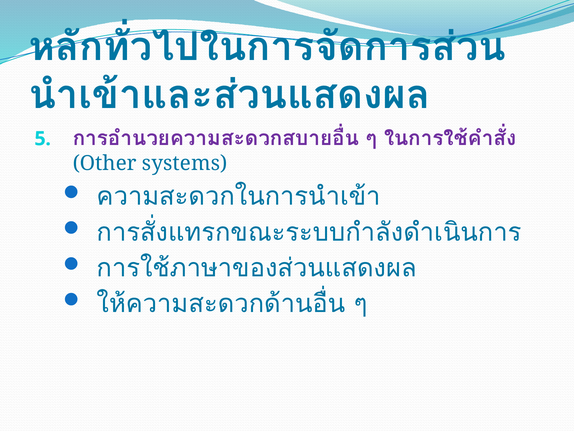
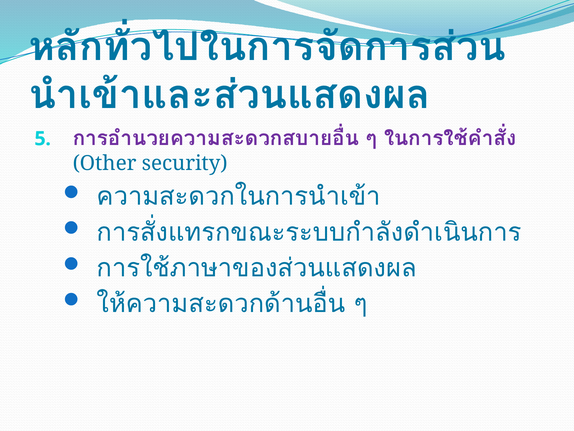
systems: systems -> security
